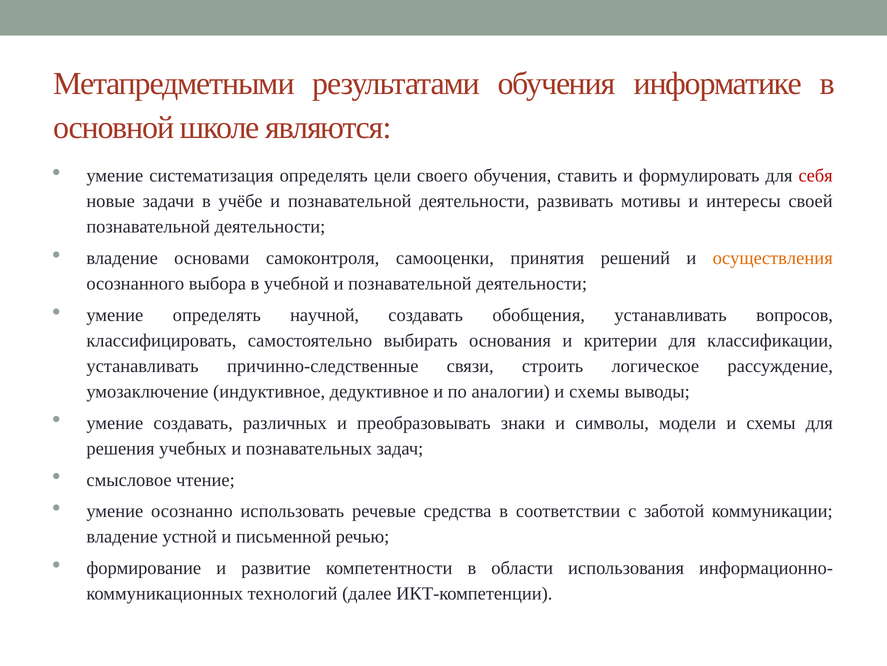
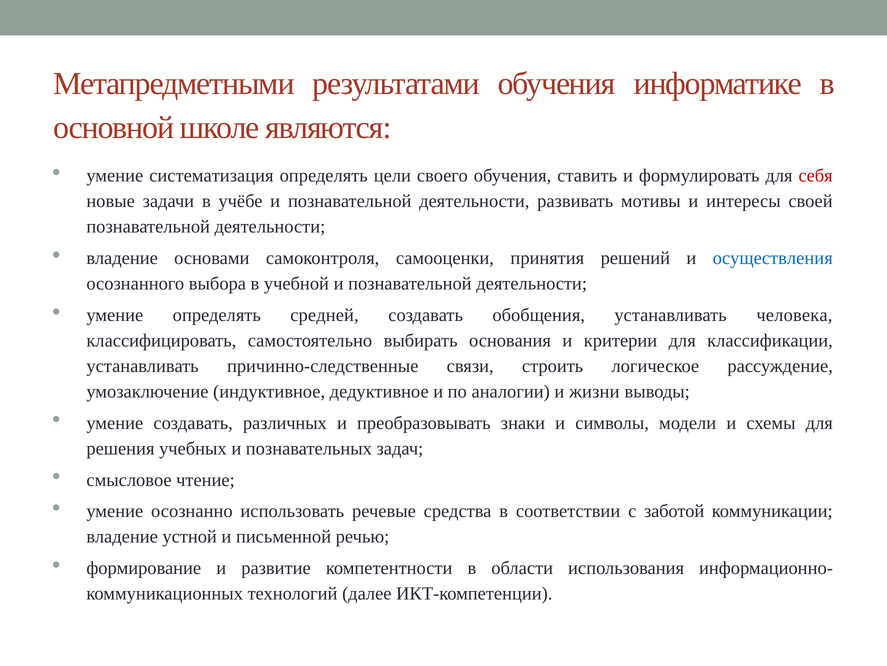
осуществления colour: orange -> blue
научной: научной -> средней
вопросов: вопросов -> человека
аналогии и схемы: схемы -> жизни
